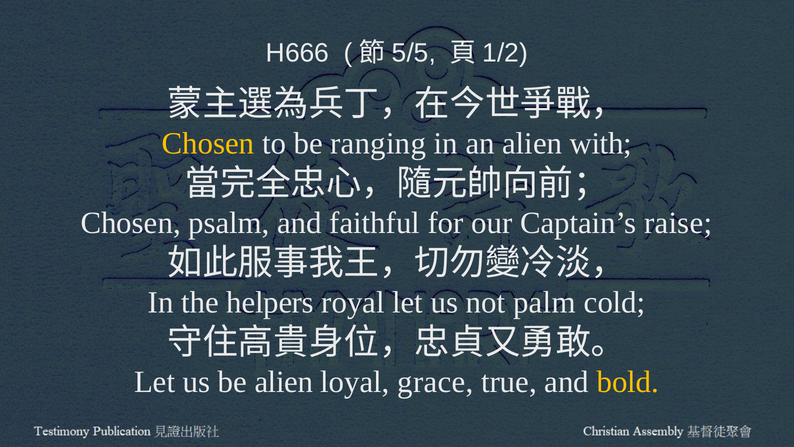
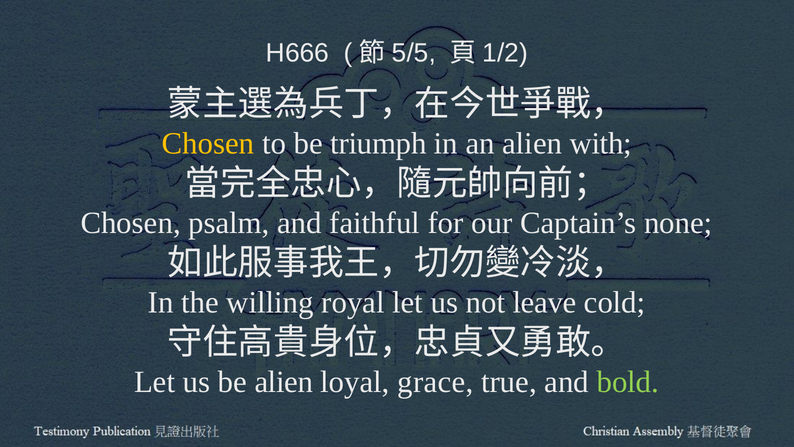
ranging: ranging -> triumph
raise: raise -> none
helpers: helpers -> willing
palm: palm -> leave
bold colour: yellow -> light green
